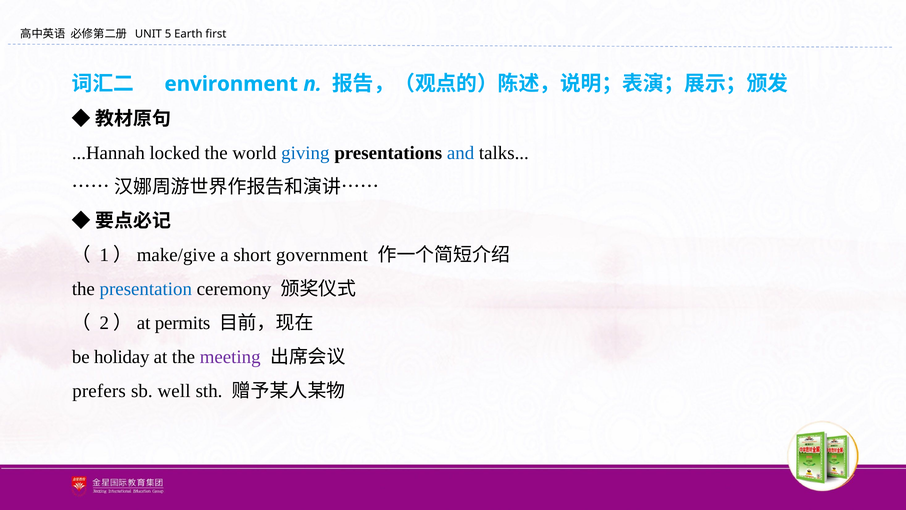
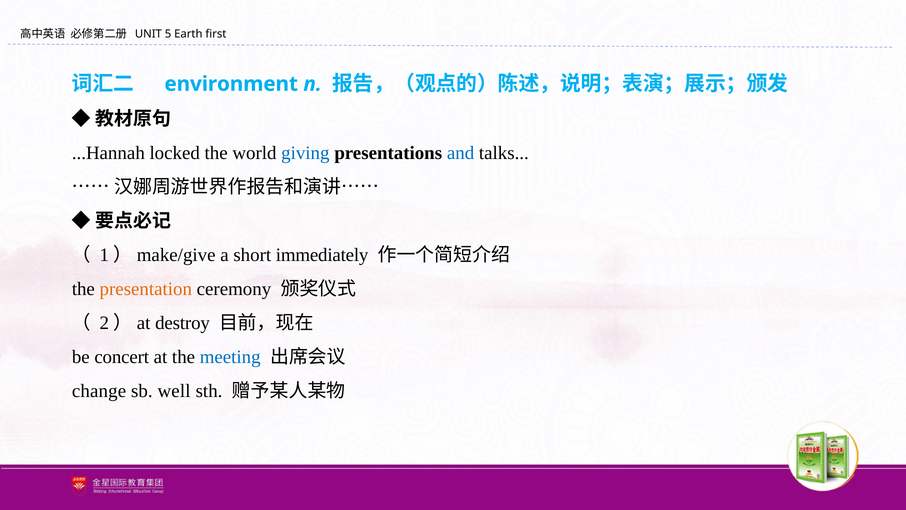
government: government -> immediately
presentation colour: blue -> orange
permits: permits -> destroy
holiday: holiday -> concert
meeting colour: purple -> blue
prefers: prefers -> change
